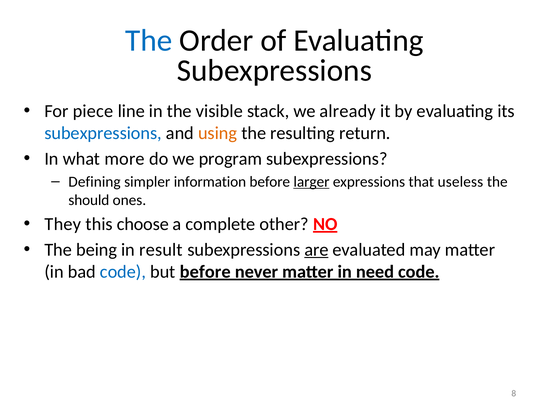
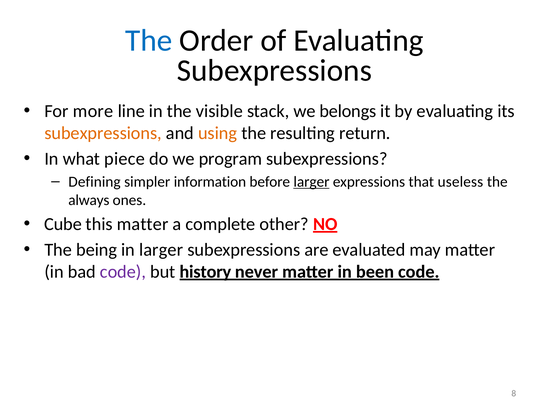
piece: piece -> more
already: already -> belongs
subexpressions at (103, 133) colour: blue -> orange
more: more -> piece
should: should -> always
They: They -> Cube
this choose: choose -> matter
in result: result -> larger
are underline: present -> none
code at (123, 272) colour: blue -> purple
but before: before -> history
need: need -> been
